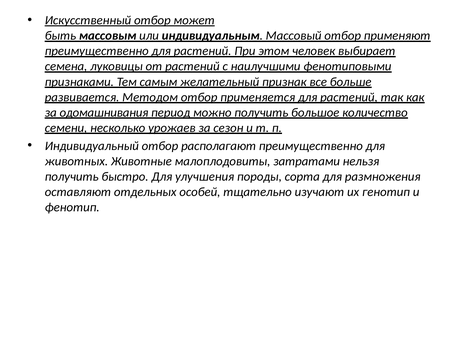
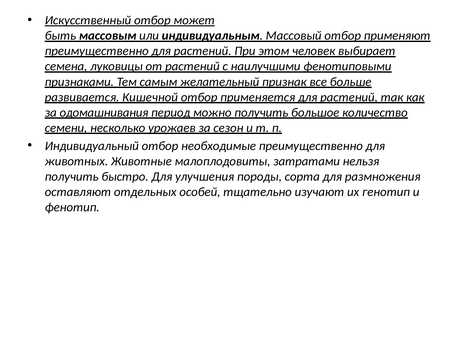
Методом: Методом -> Кишечной
располагают: располагают -> необходимые
